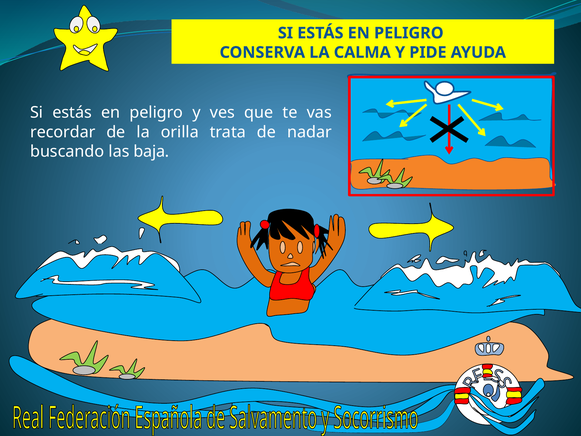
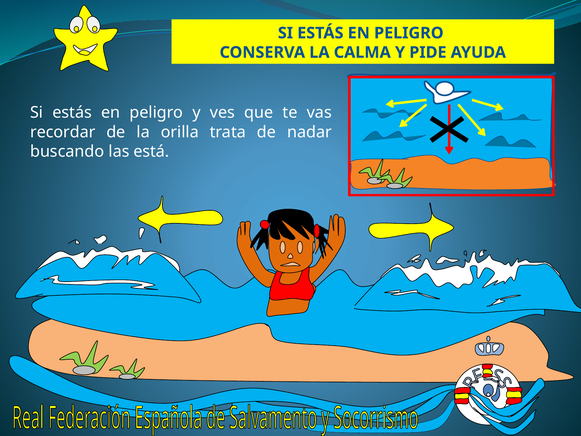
baja: baja -> está
